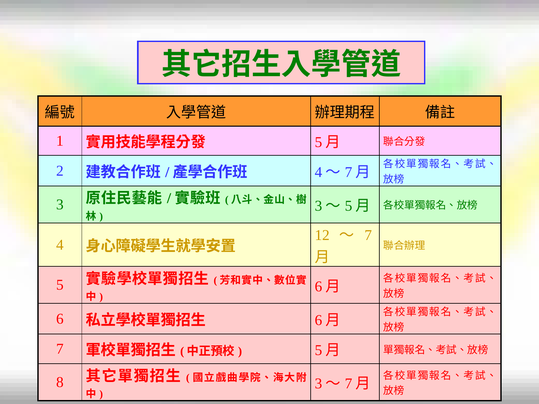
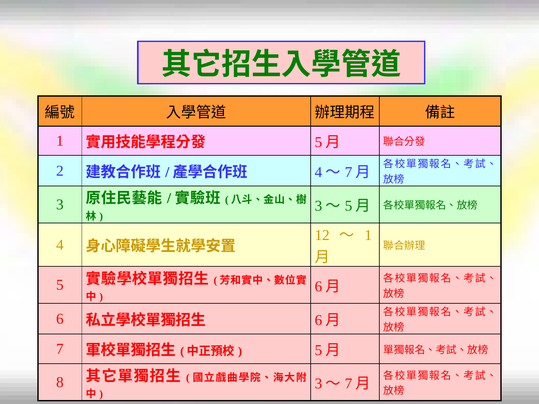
7 at (368, 236): 7 -> 1
